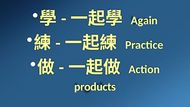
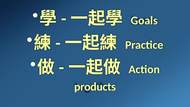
Again: Again -> Goals
